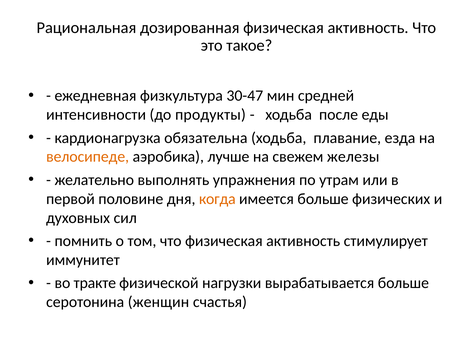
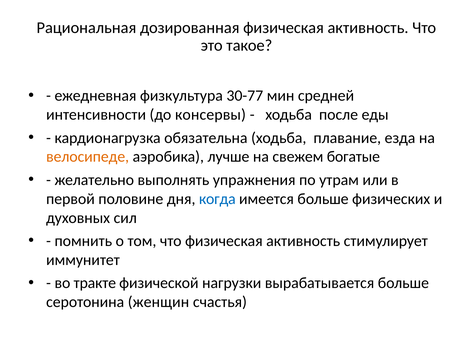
30-47: 30-47 -> 30-77
продукты: продукты -> консервы
железы: железы -> богатые
когда colour: orange -> blue
